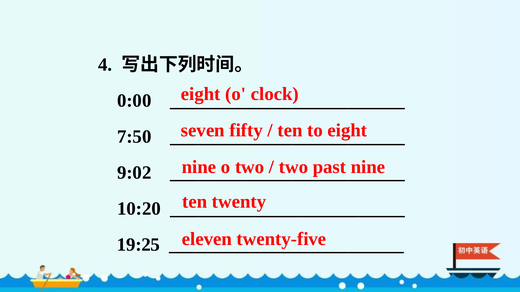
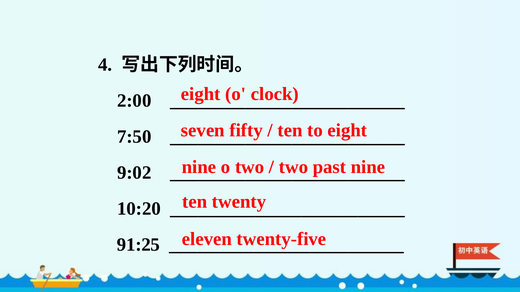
0:00: 0:00 -> 2:00
19:25: 19:25 -> 91:25
